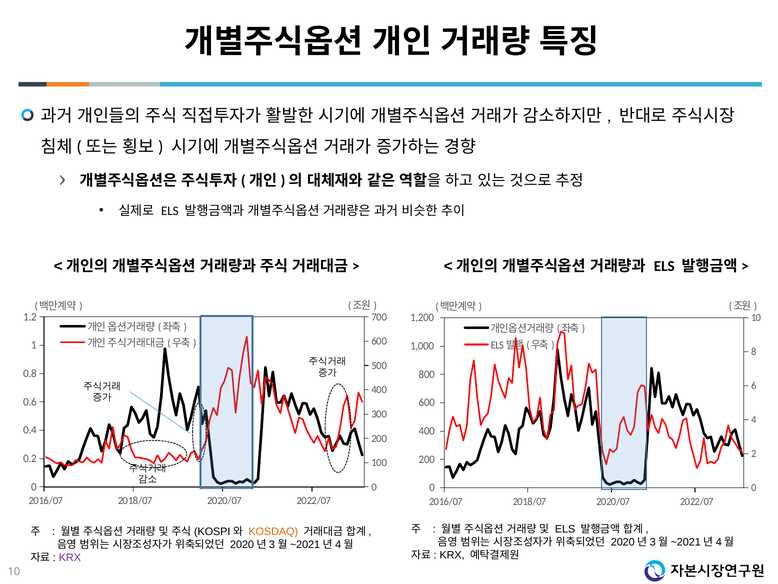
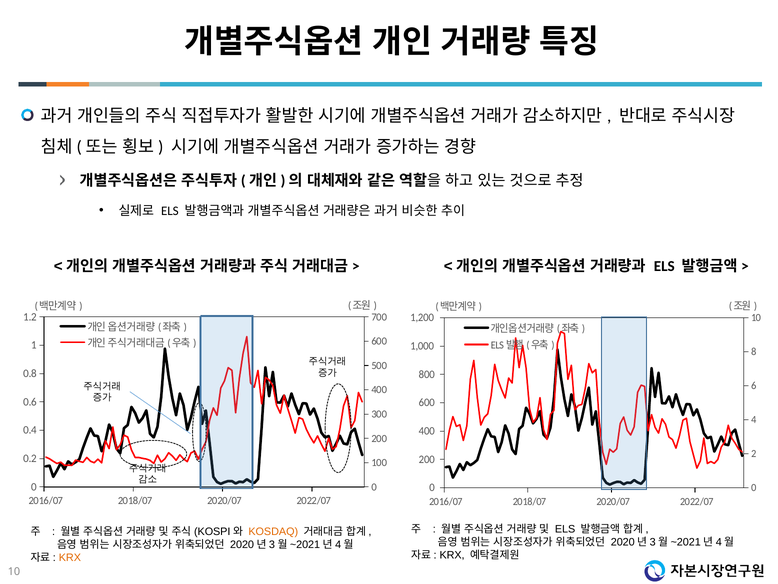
KRX at (70, 557) colour: purple -> orange
